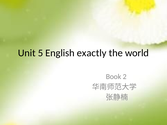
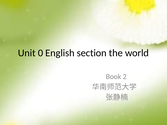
5: 5 -> 0
exactly: exactly -> section
